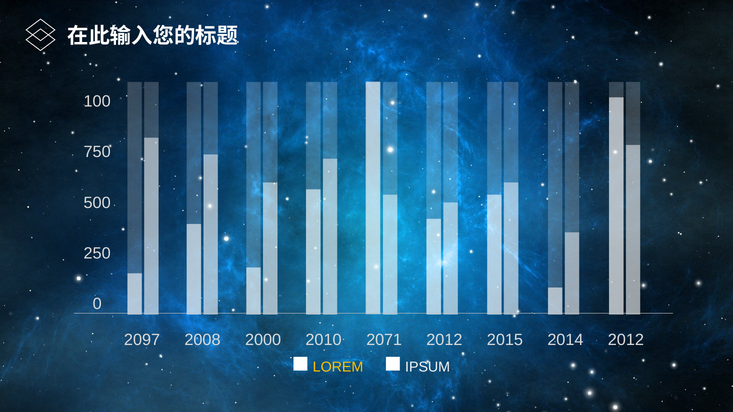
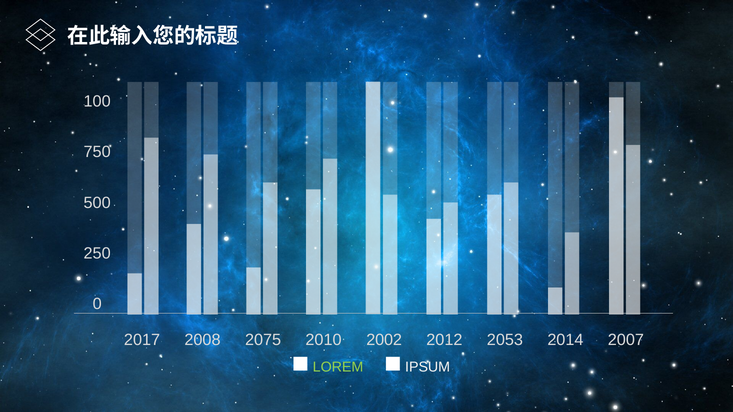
2097: 2097 -> 2017
2000: 2000 -> 2075
2071: 2071 -> 2002
2015: 2015 -> 2053
2014 2012: 2012 -> 2007
LOREM colour: yellow -> light green
